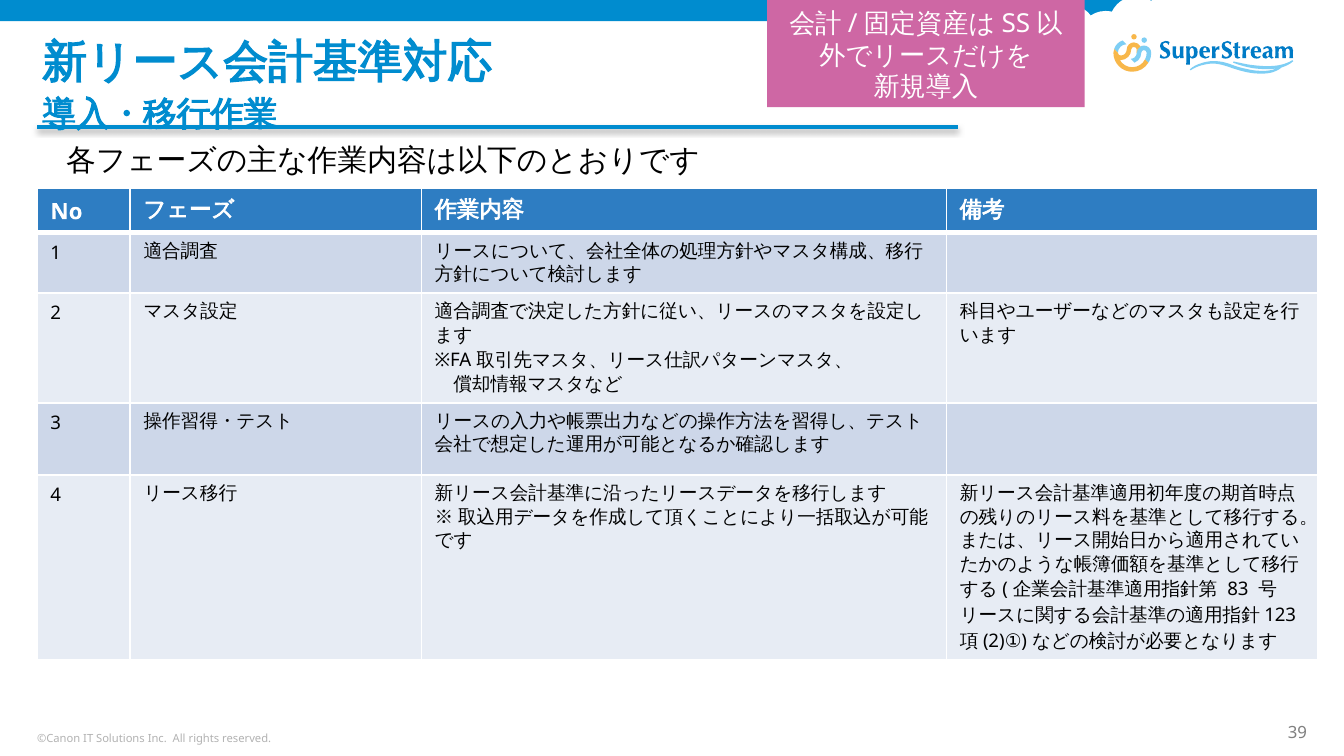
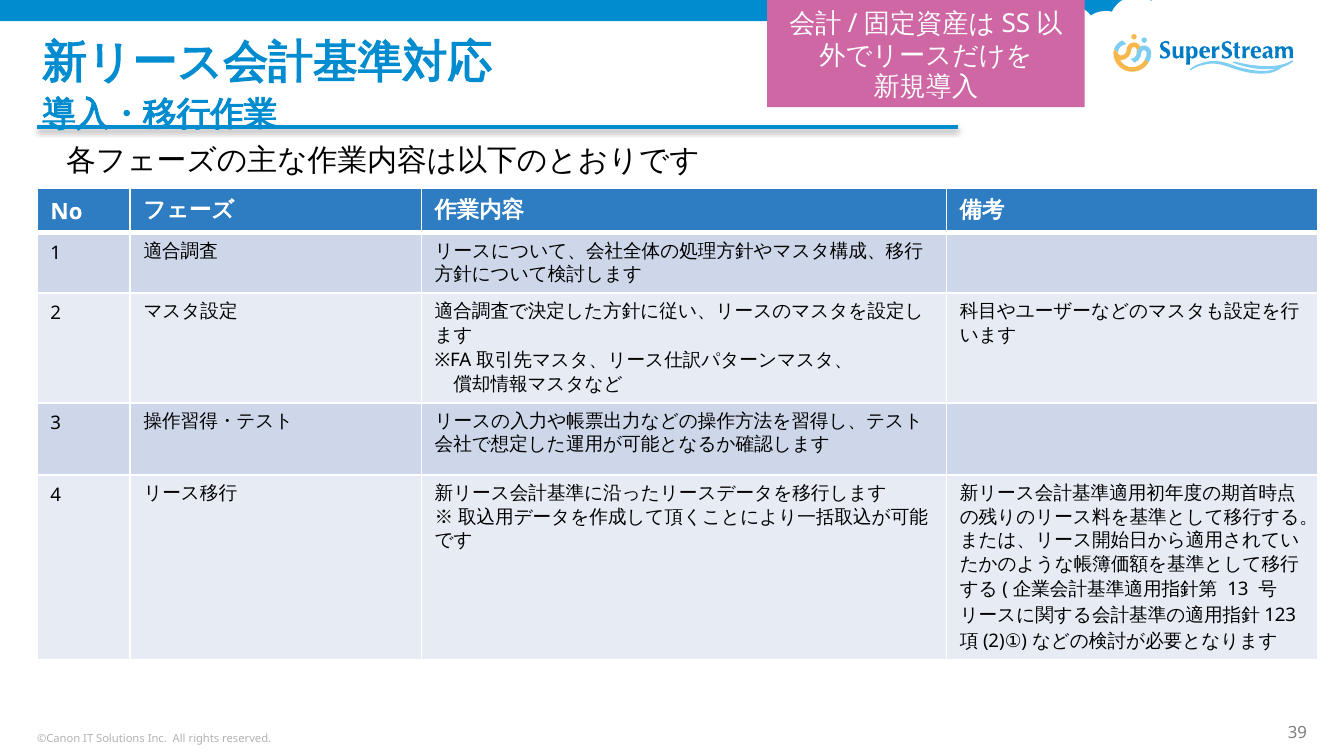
83: 83 -> 13
